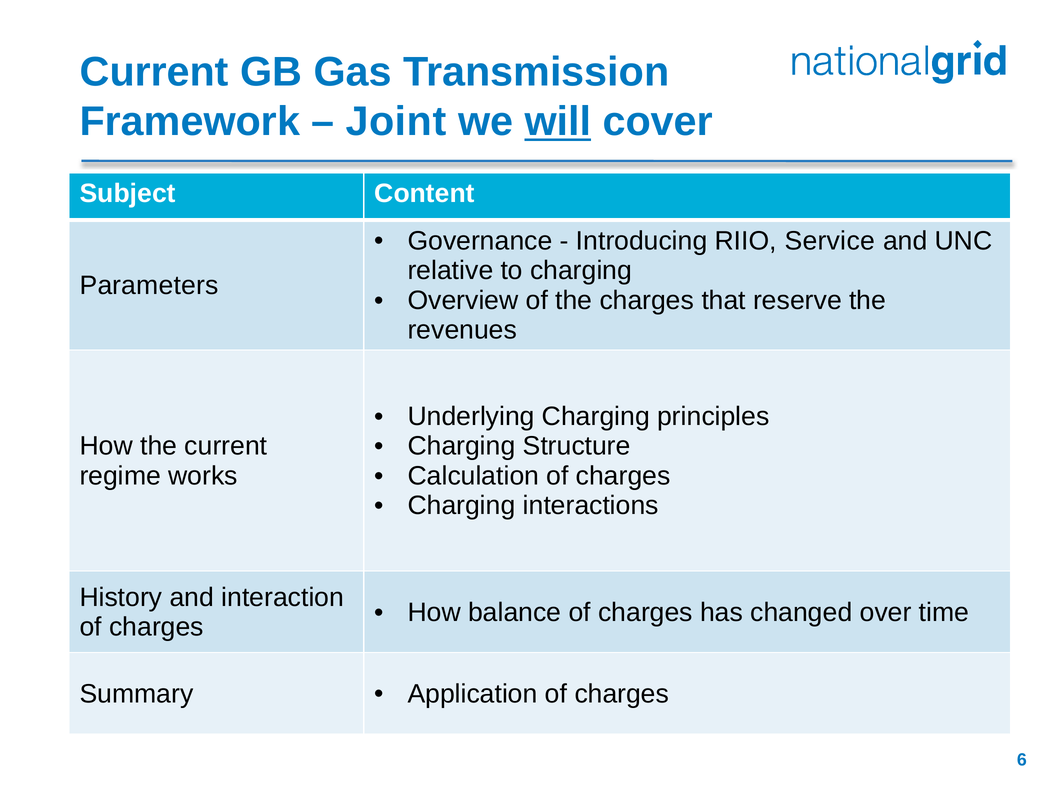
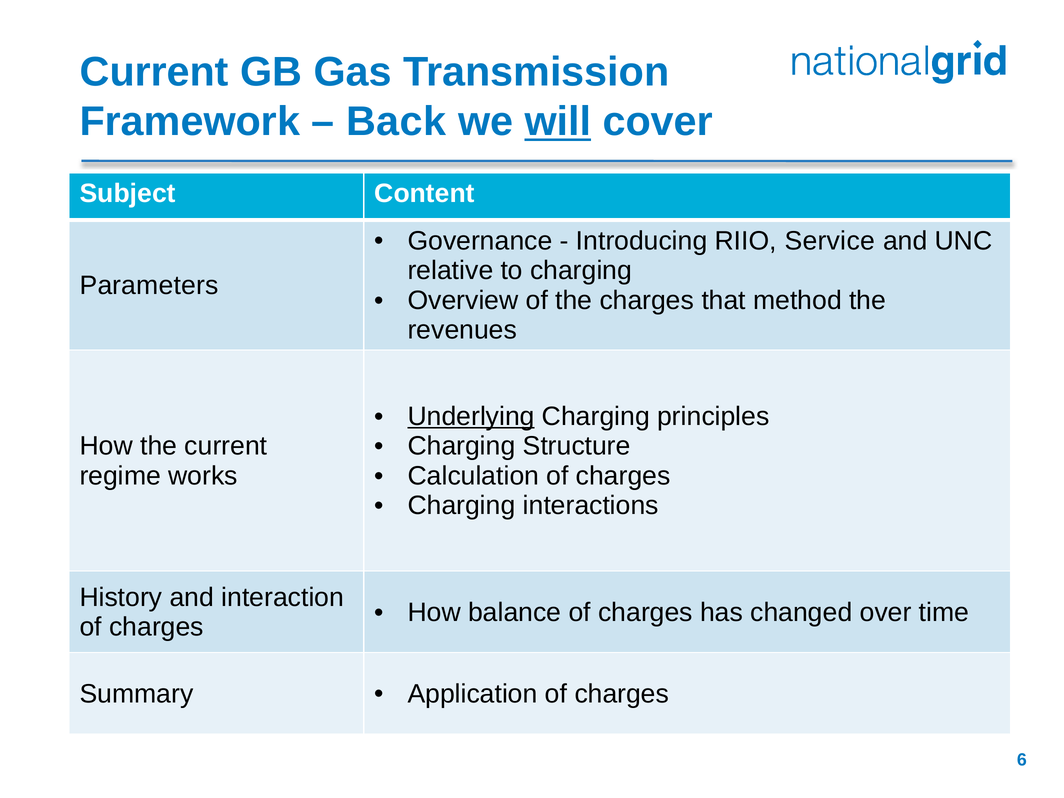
Joint: Joint -> Back
reserve: reserve -> method
Underlying underline: none -> present
